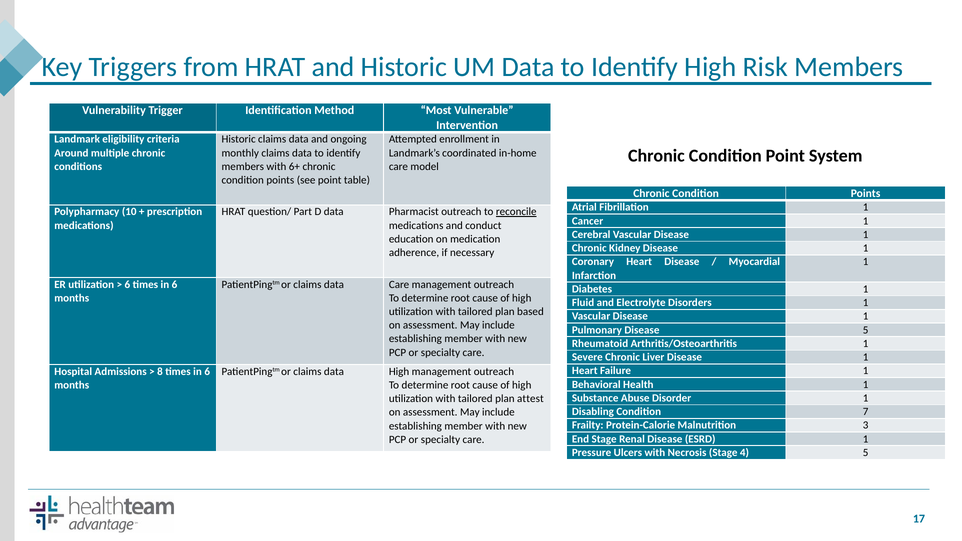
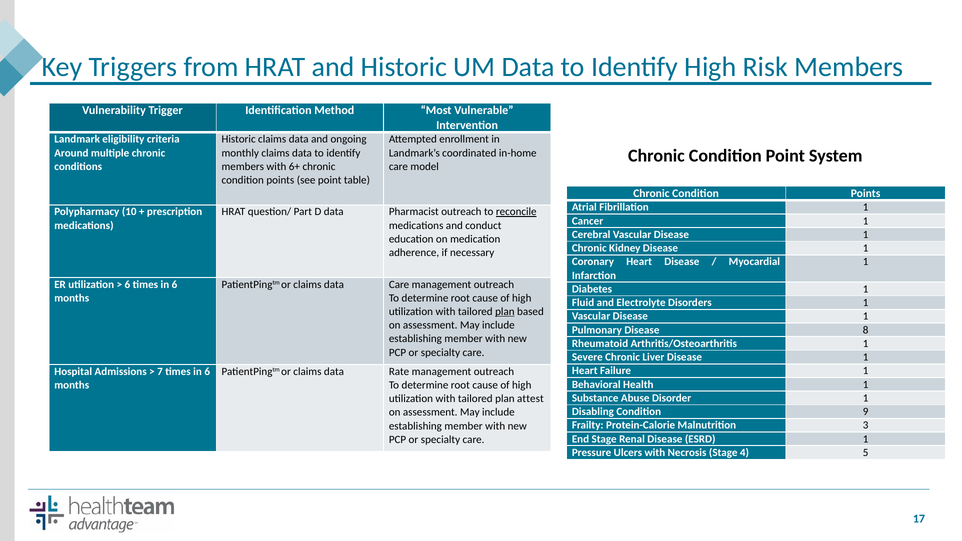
plan at (505, 312) underline: none -> present
Disease 5: 5 -> 8
8: 8 -> 7
data High: High -> Rate
7: 7 -> 9
